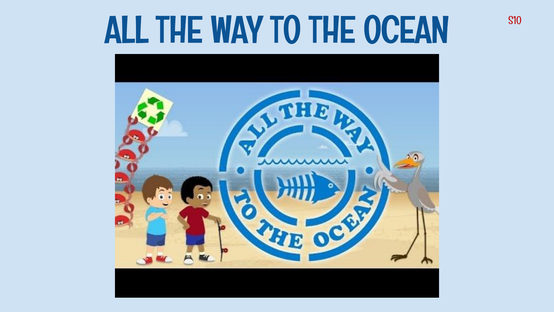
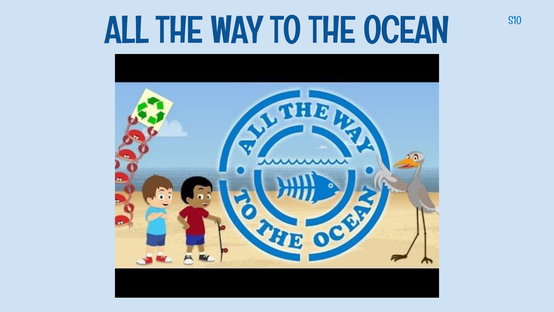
S10 colour: red -> blue
